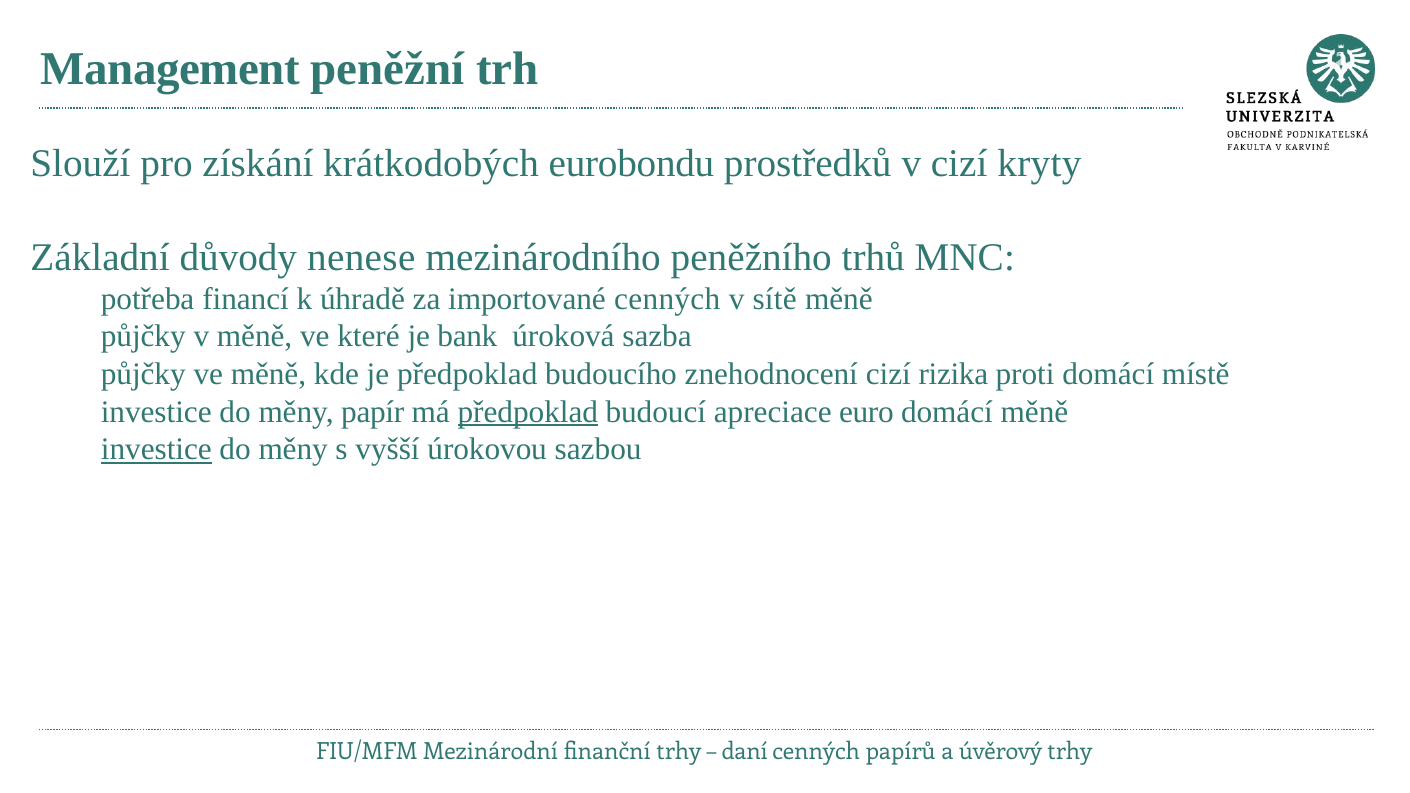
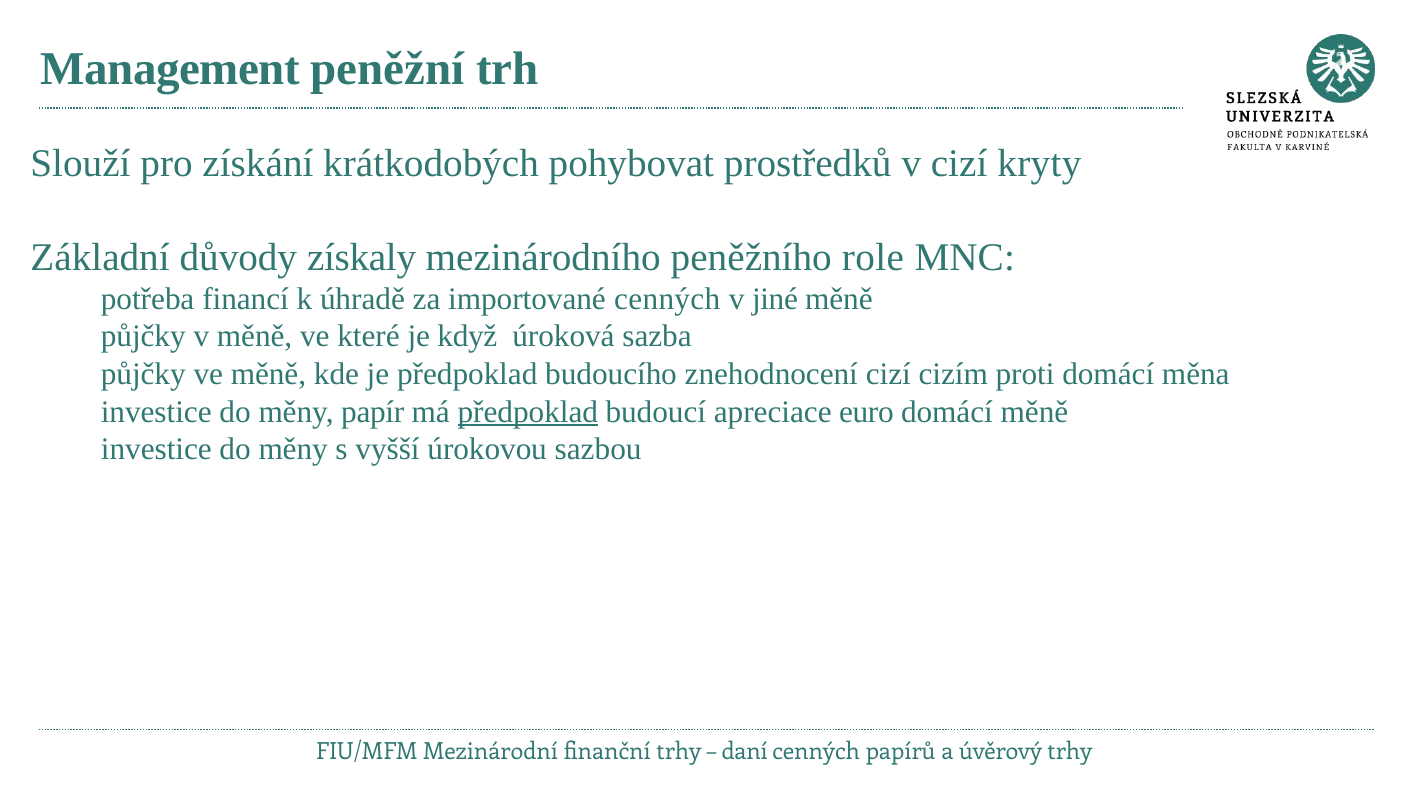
eurobondu: eurobondu -> pohybovat
nenese: nenese -> získaly
trhů: trhů -> role
sítě: sítě -> jiné
bank: bank -> když
rizika: rizika -> cizím
místě: místě -> měna
investice at (156, 449) underline: present -> none
